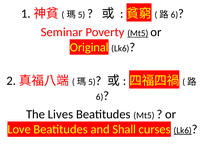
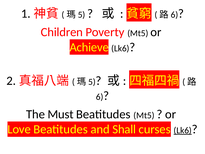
Seminar: Seminar -> Children
Mt5 at (138, 33) underline: present -> none
Original: Original -> Achieve
Lives: Lives -> Must
